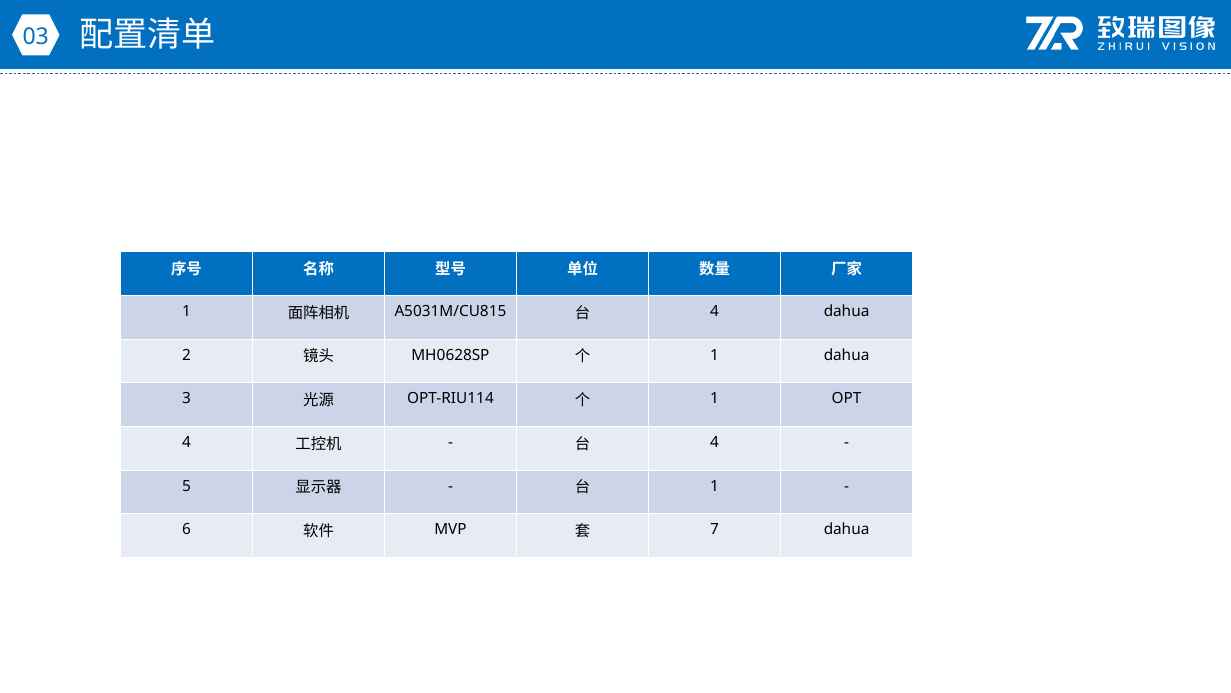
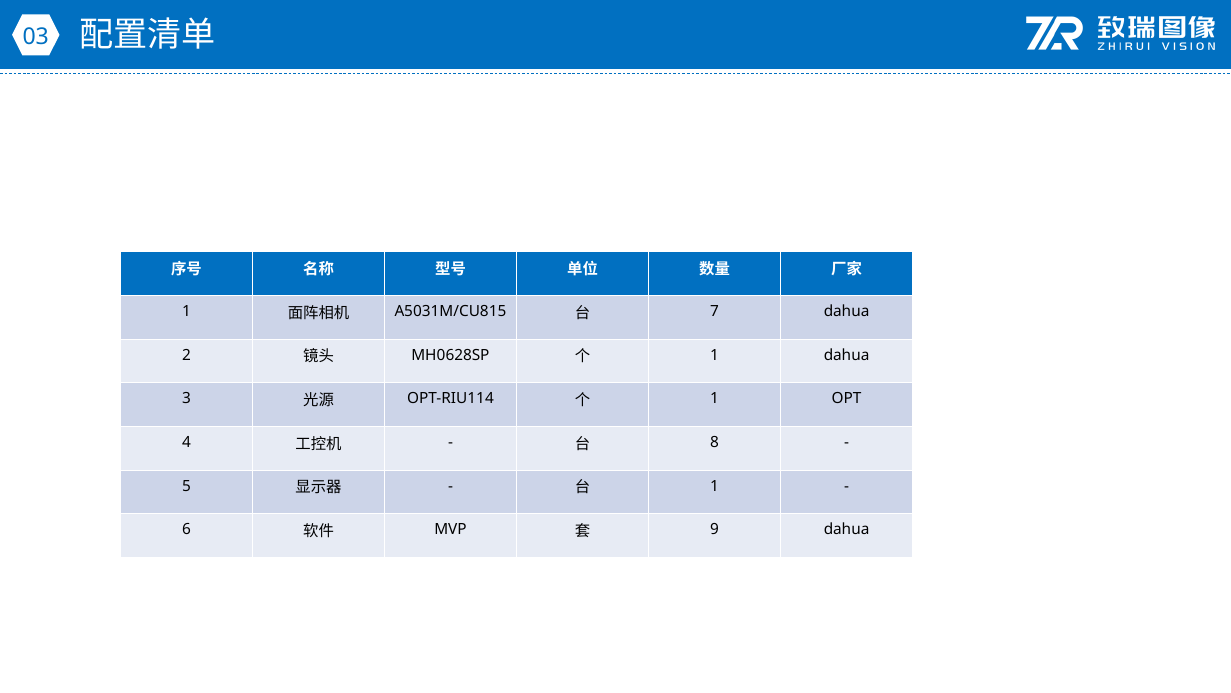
4 at (715, 311): 4 -> 7
4 at (715, 442): 4 -> 8
7: 7 -> 9
